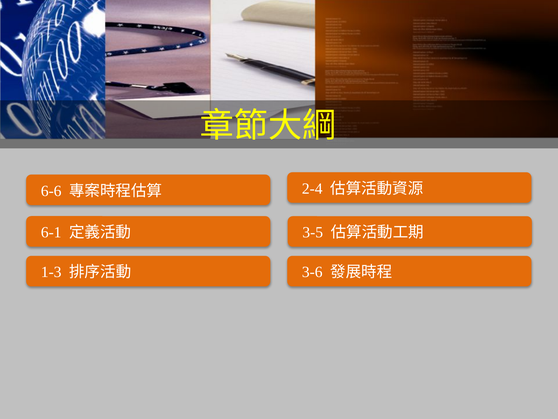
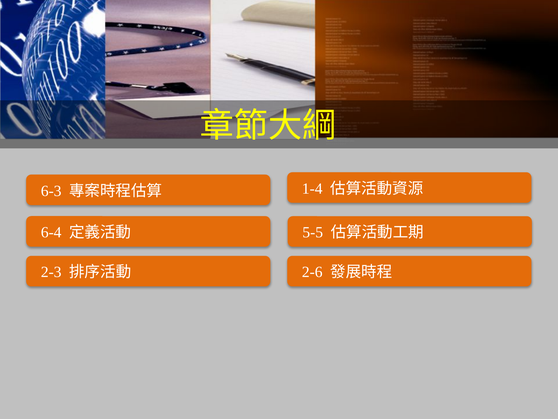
2-4: 2-4 -> 1-4
6-6: 6-6 -> 6-3
6-1: 6-1 -> 6-4
3-5: 3-5 -> 5-5
1-3: 1-3 -> 2-3
3-6: 3-6 -> 2-6
